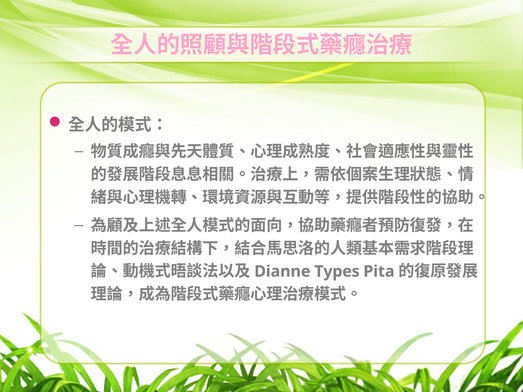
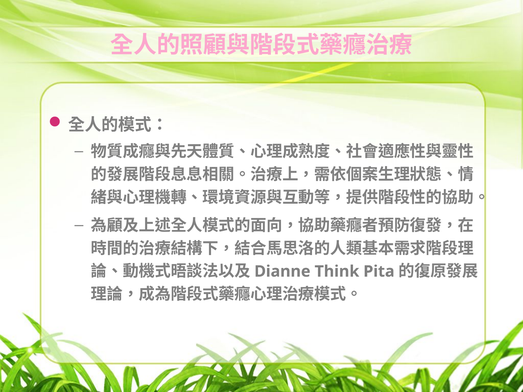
Types: Types -> Think
